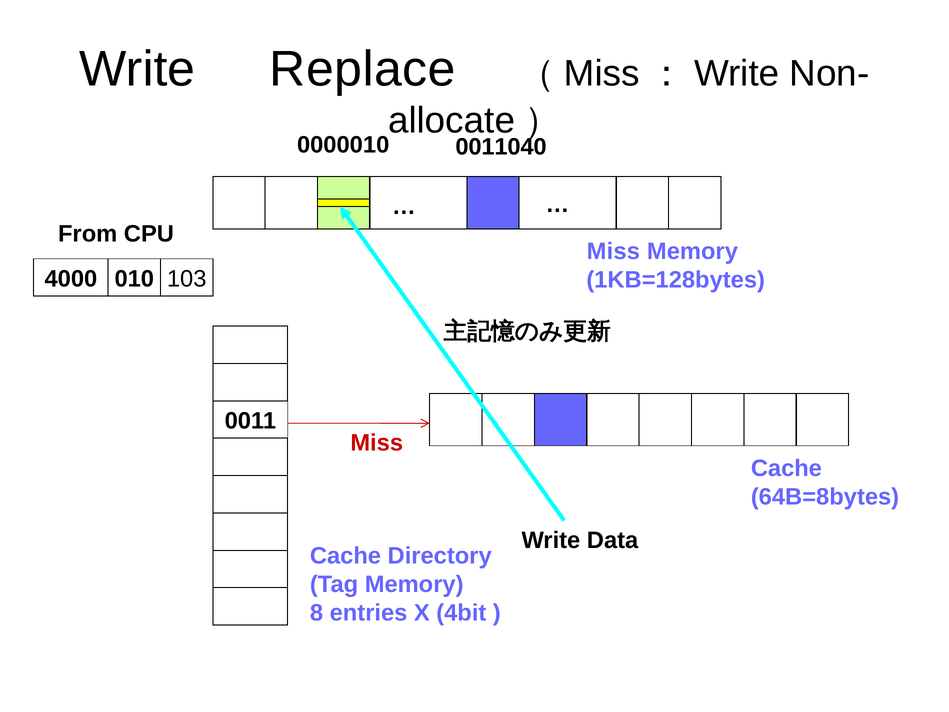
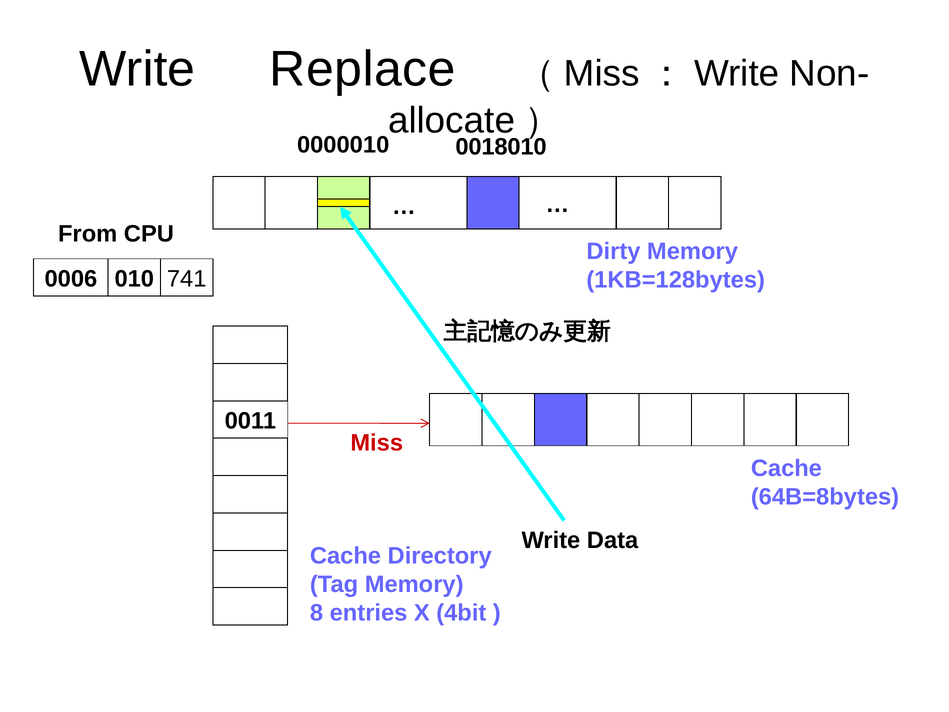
0011040: 0011040 -> 0018010
Miss at (613, 251): Miss -> Dirty
4000: 4000 -> 0006
103: 103 -> 741
